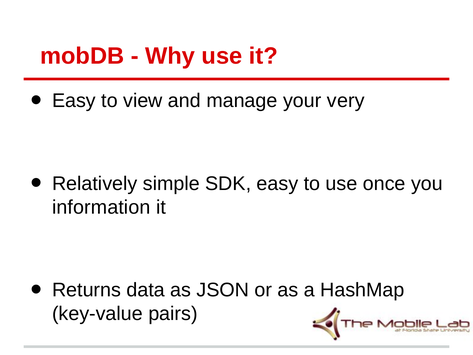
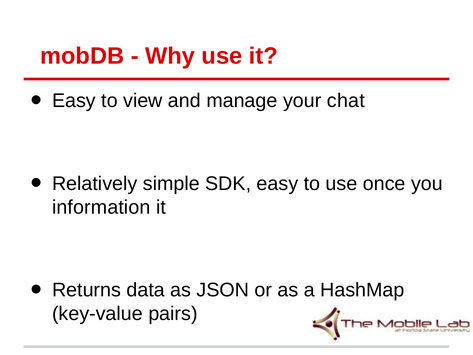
very: very -> chat
